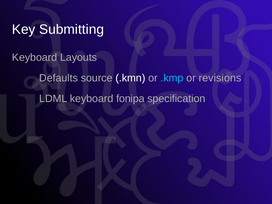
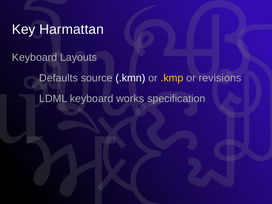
Submitting: Submitting -> Harmattan
.kmp colour: light blue -> yellow
fonipa: fonipa -> works
